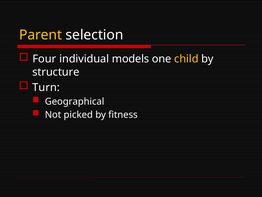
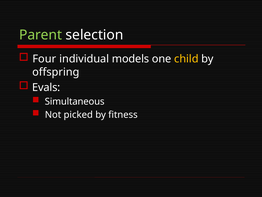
Parent colour: yellow -> light green
structure: structure -> offspring
Turn: Turn -> Evals
Geographical: Geographical -> Simultaneous
